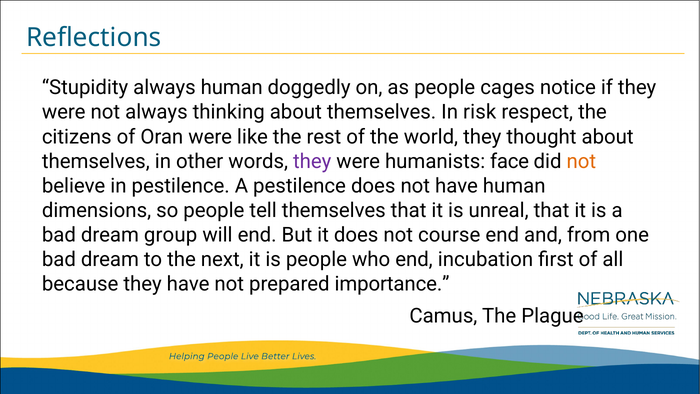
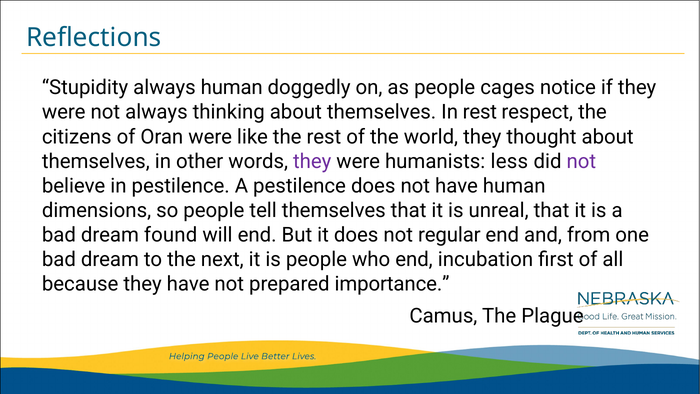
In risk: risk -> rest
face: face -> less
not at (581, 161) colour: orange -> purple
group: group -> found
course: course -> regular
